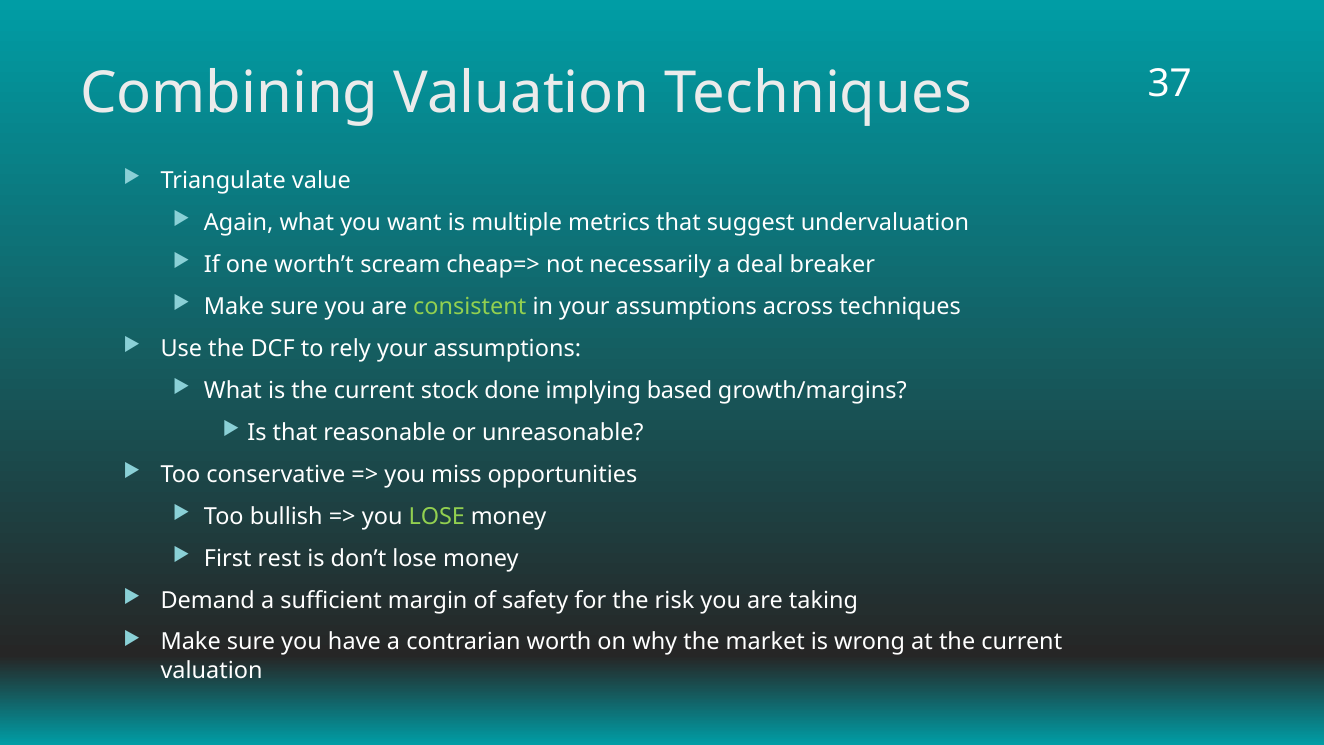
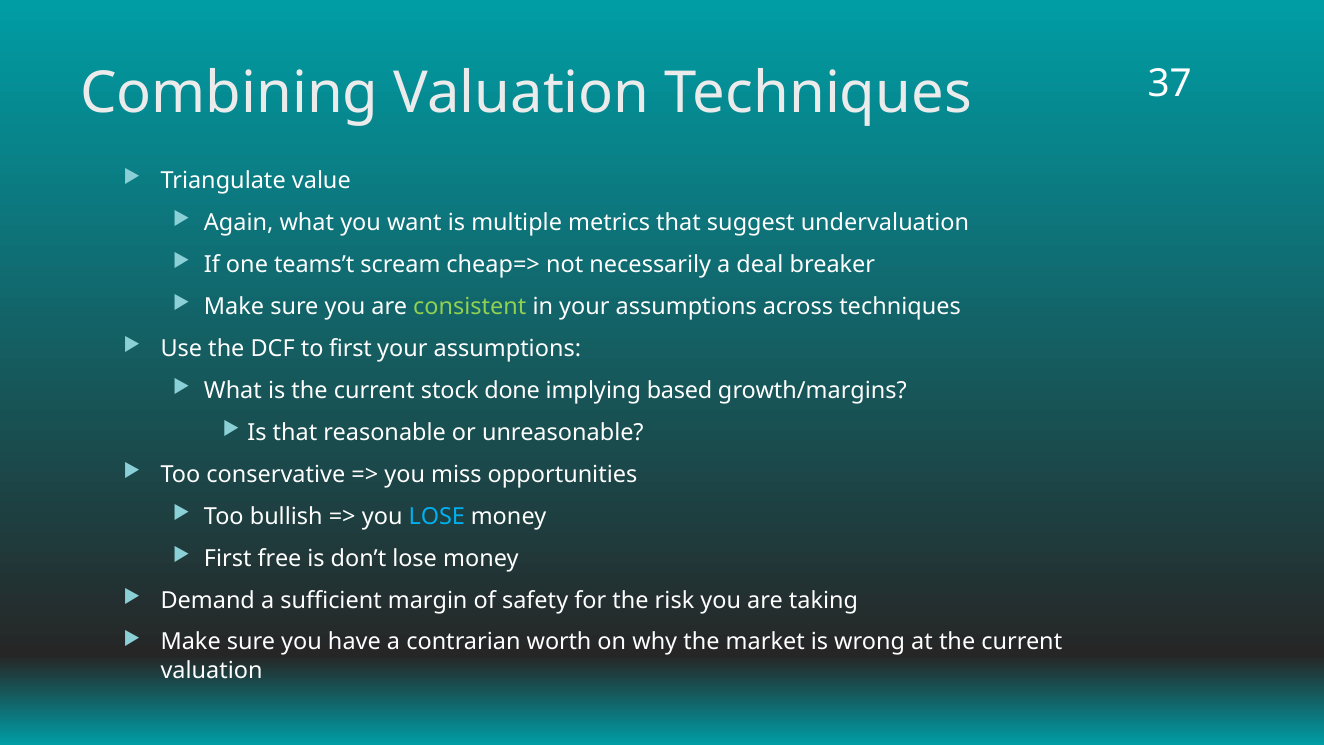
worth’t: worth’t -> teams’t
to rely: rely -> first
LOSE at (437, 516) colour: light green -> light blue
rest: rest -> free
